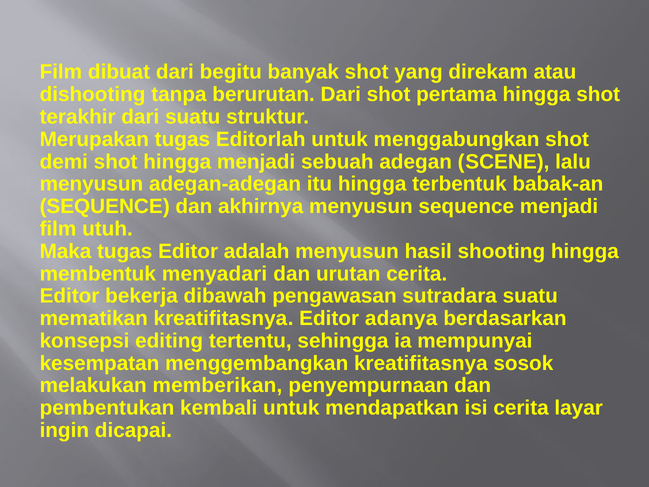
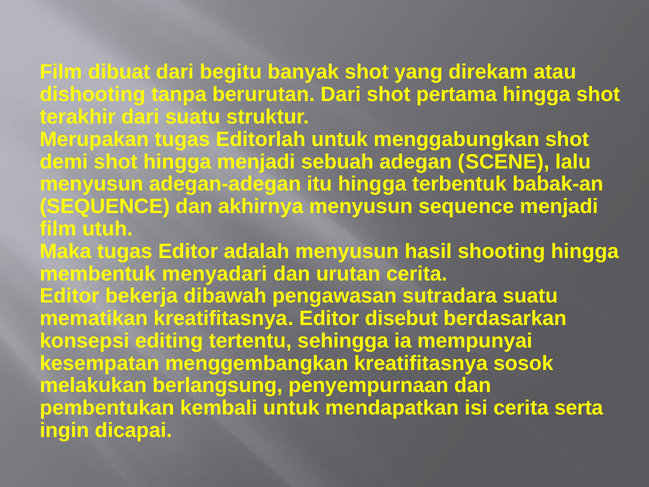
adanya: adanya -> disebut
memberikan: memberikan -> berlangsung
layar: layar -> serta
